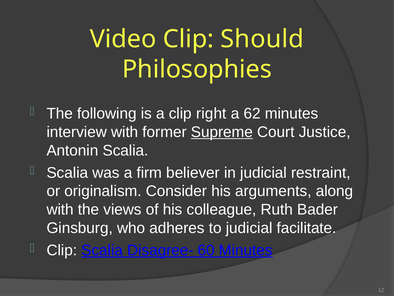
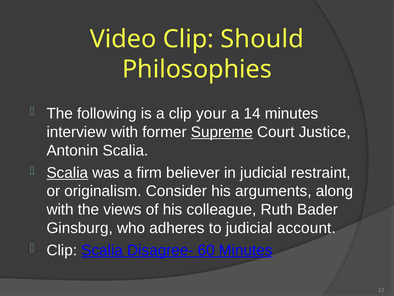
right: right -> your
62: 62 -> 14
Scalia at (67, 172) underline: none -> present
facilitate: facilitate -> account
